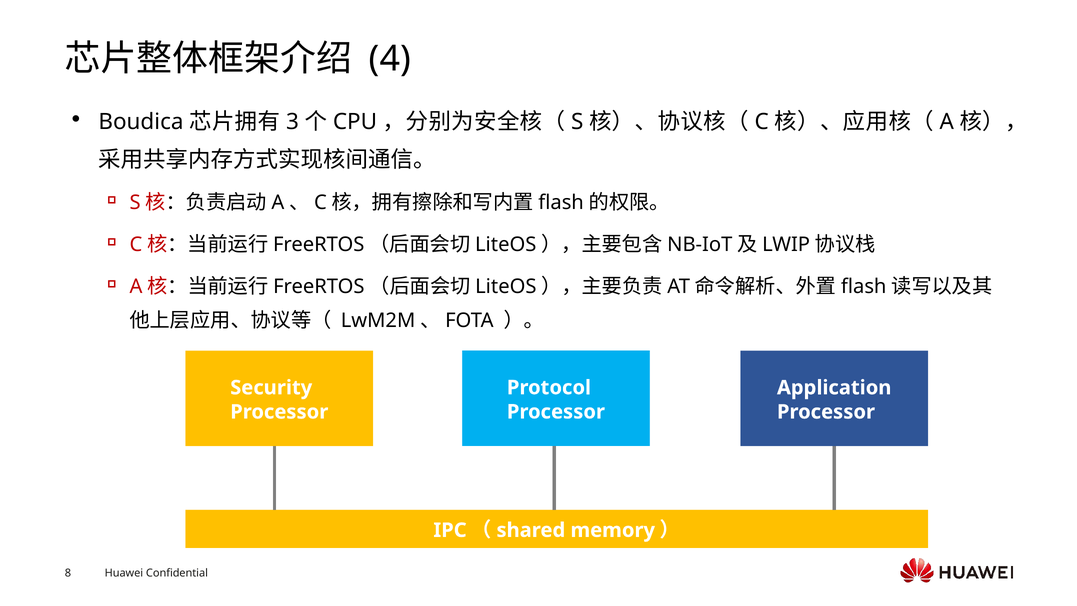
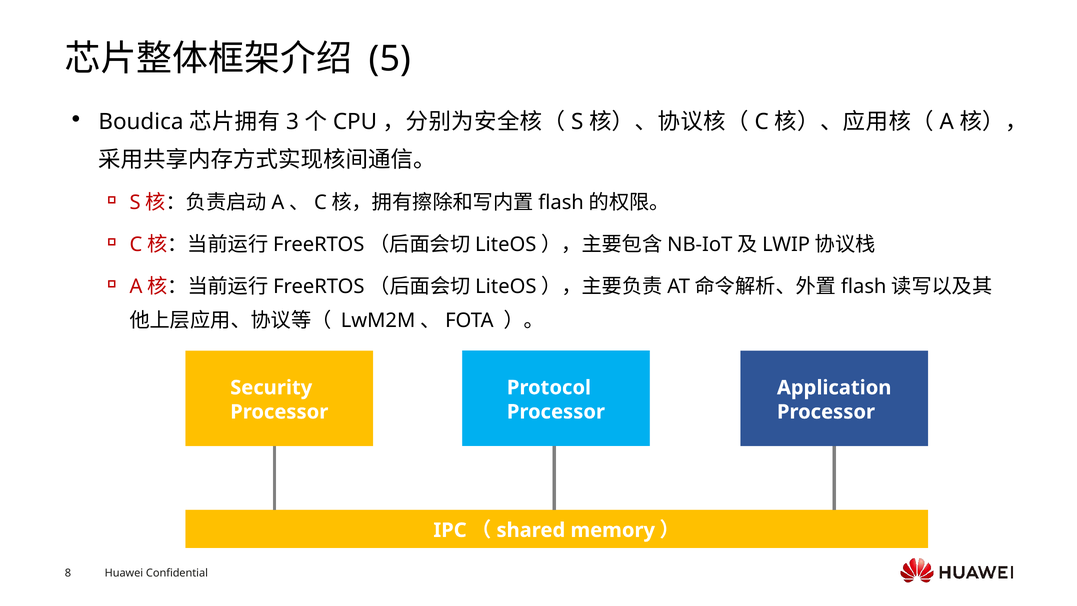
4: 4 -> 5
